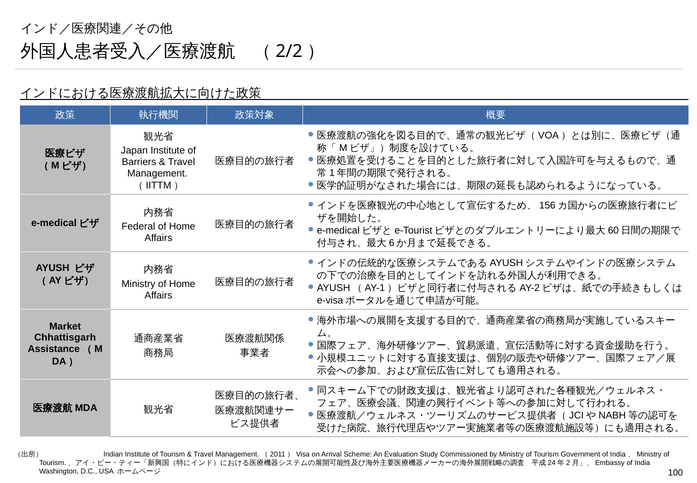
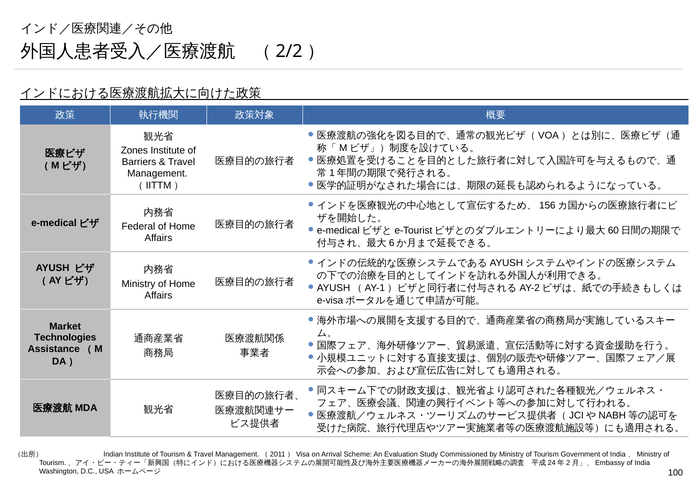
Japan: Japan -> Zones
Chhattisgarh: Chhattisgarh -> Technologies
